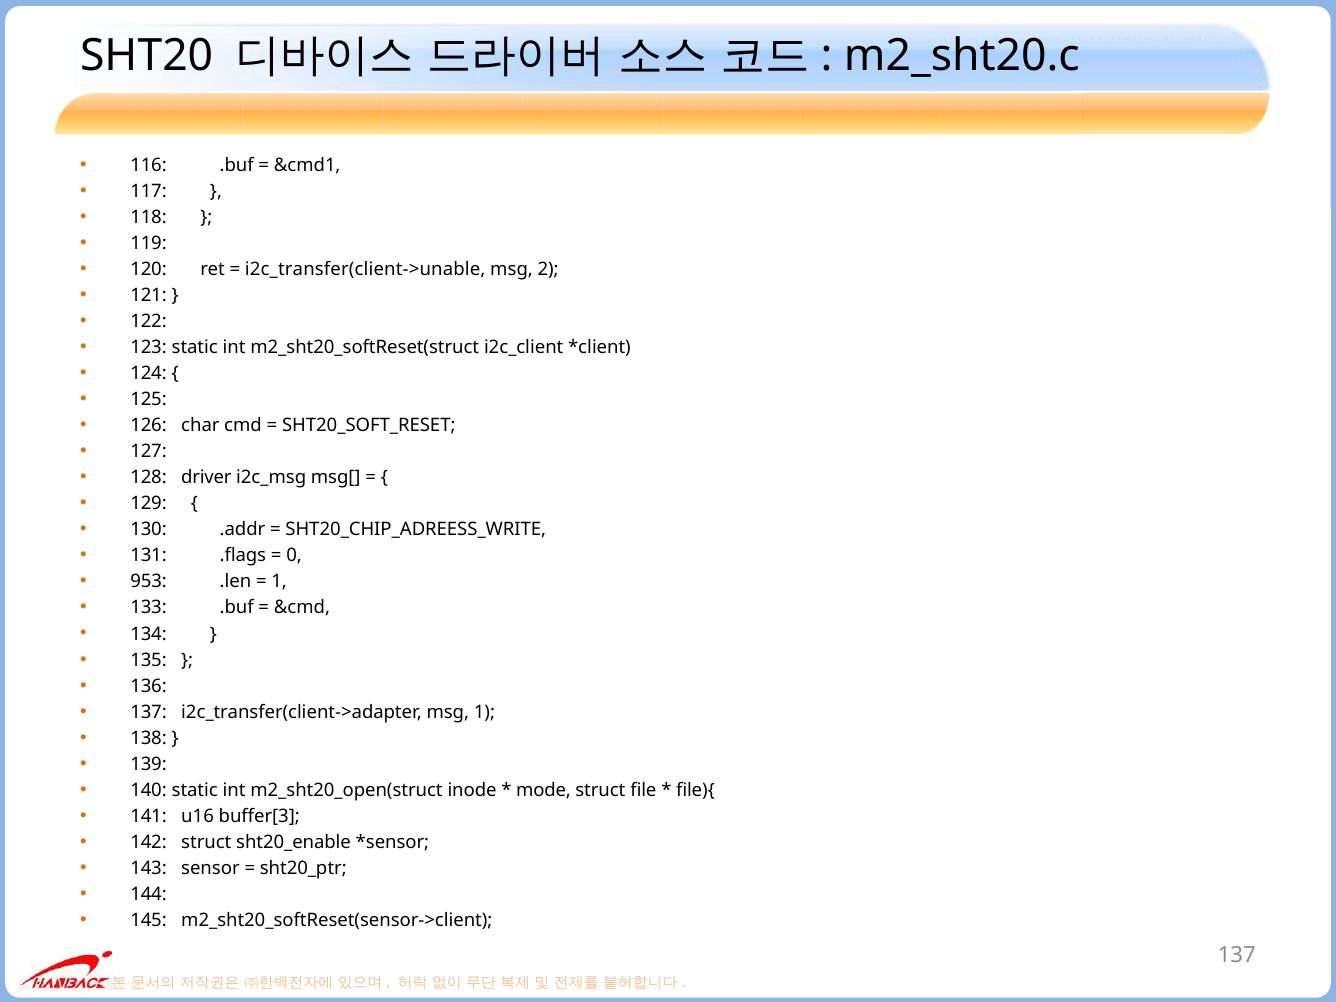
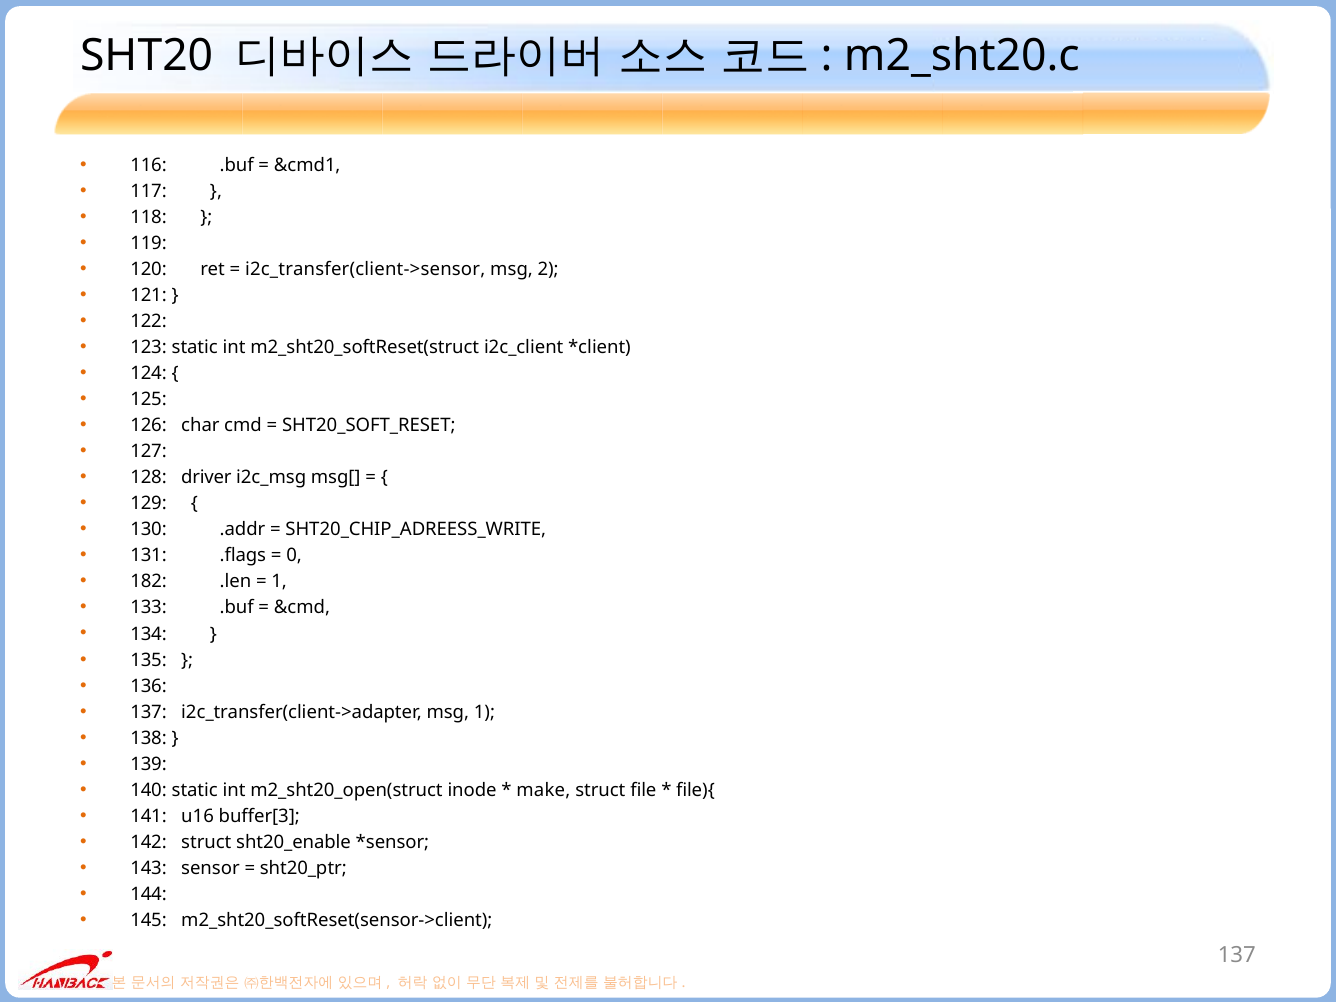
i2c_transfer(client->unable: i2c_transfer(client->unable -> i2c_transfer(client->sensor
953: 953 -> 182
mode: mode -> make
